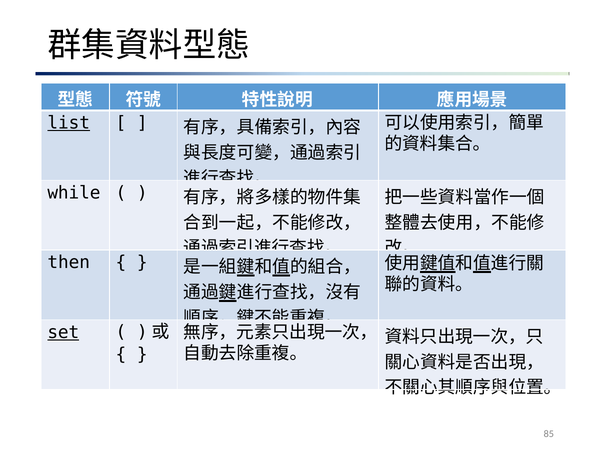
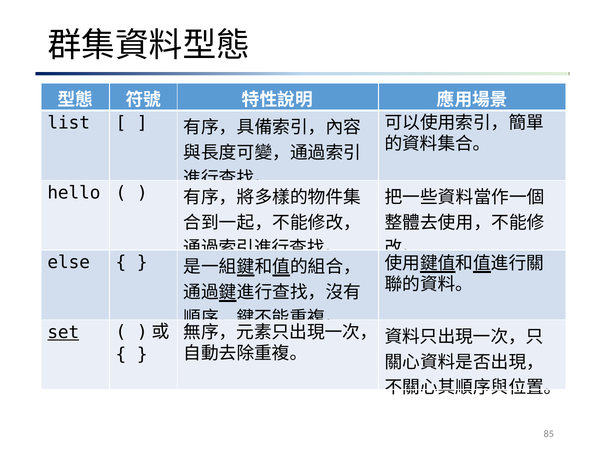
list underline: present -> none
while: while -> hello
then: then -> else
